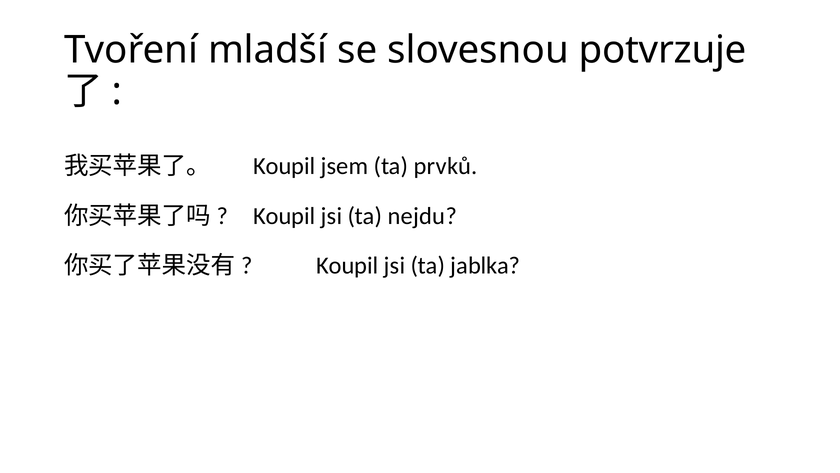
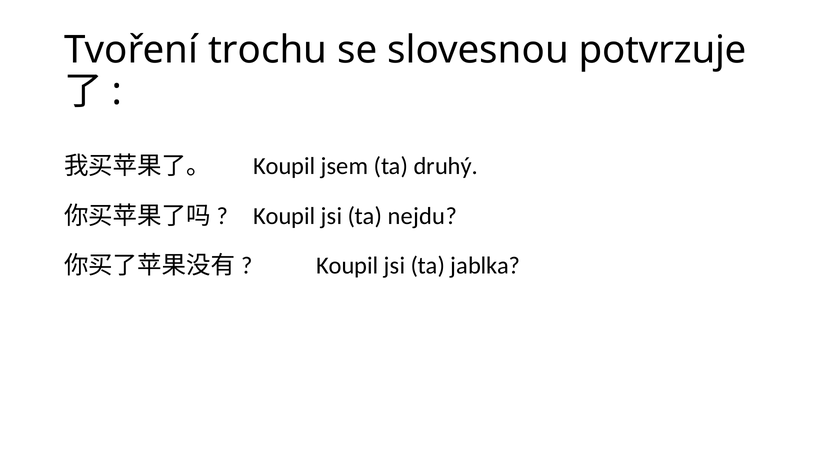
mladší: mladší -> trochu
prvků: prvků -> druhý
